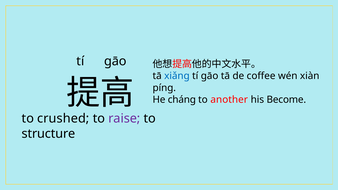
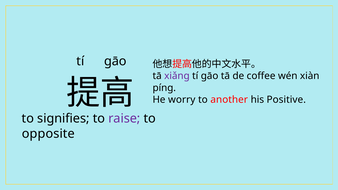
xiǎng colour: blue -> purple
cháng: cháng -> worry
Become: Become -> Positive
crushed: crushed -> signifies
structure: structure -> opposite
